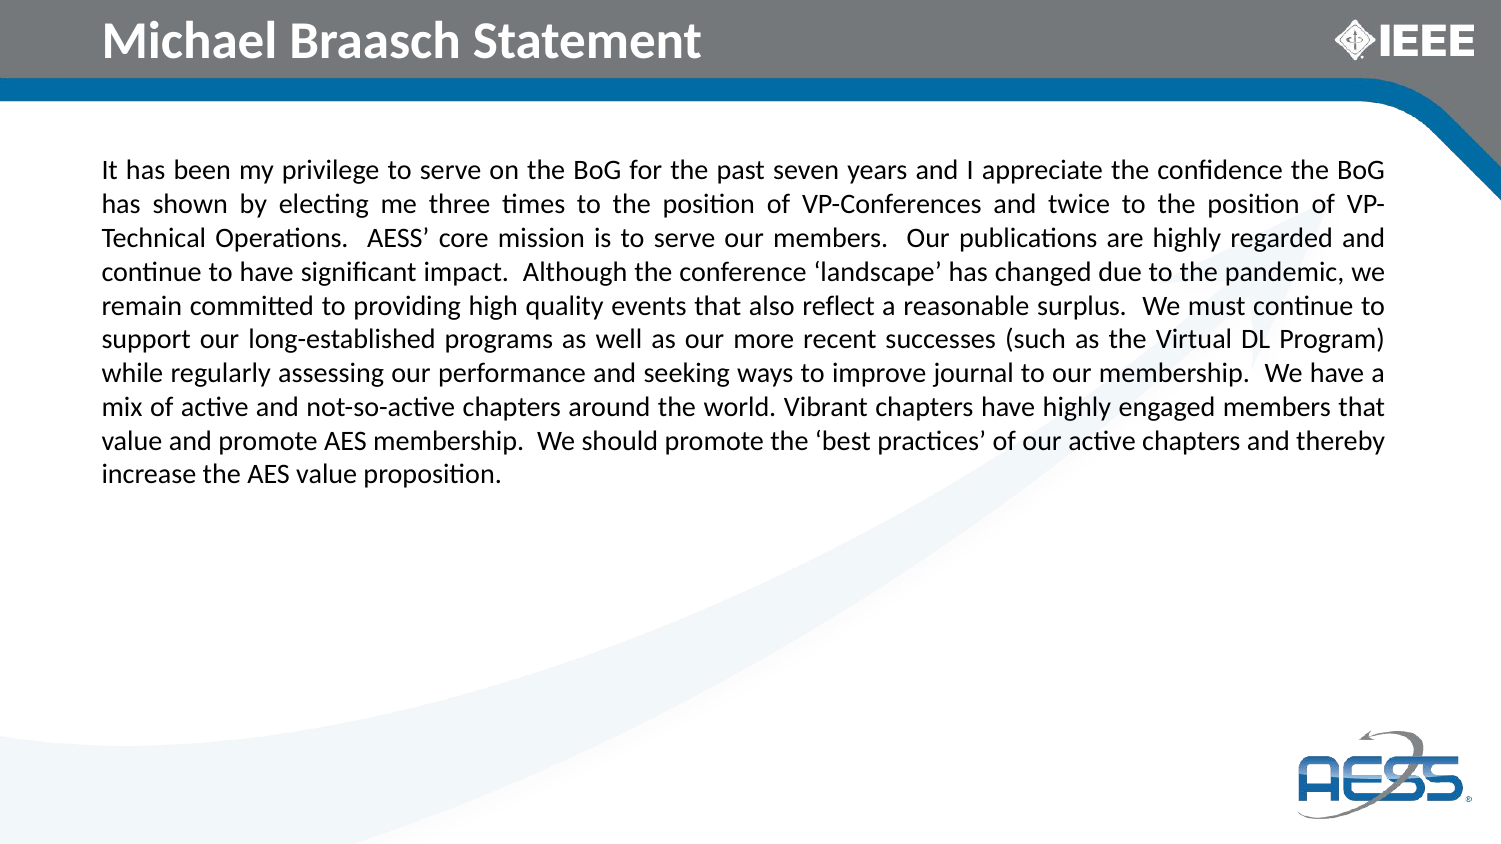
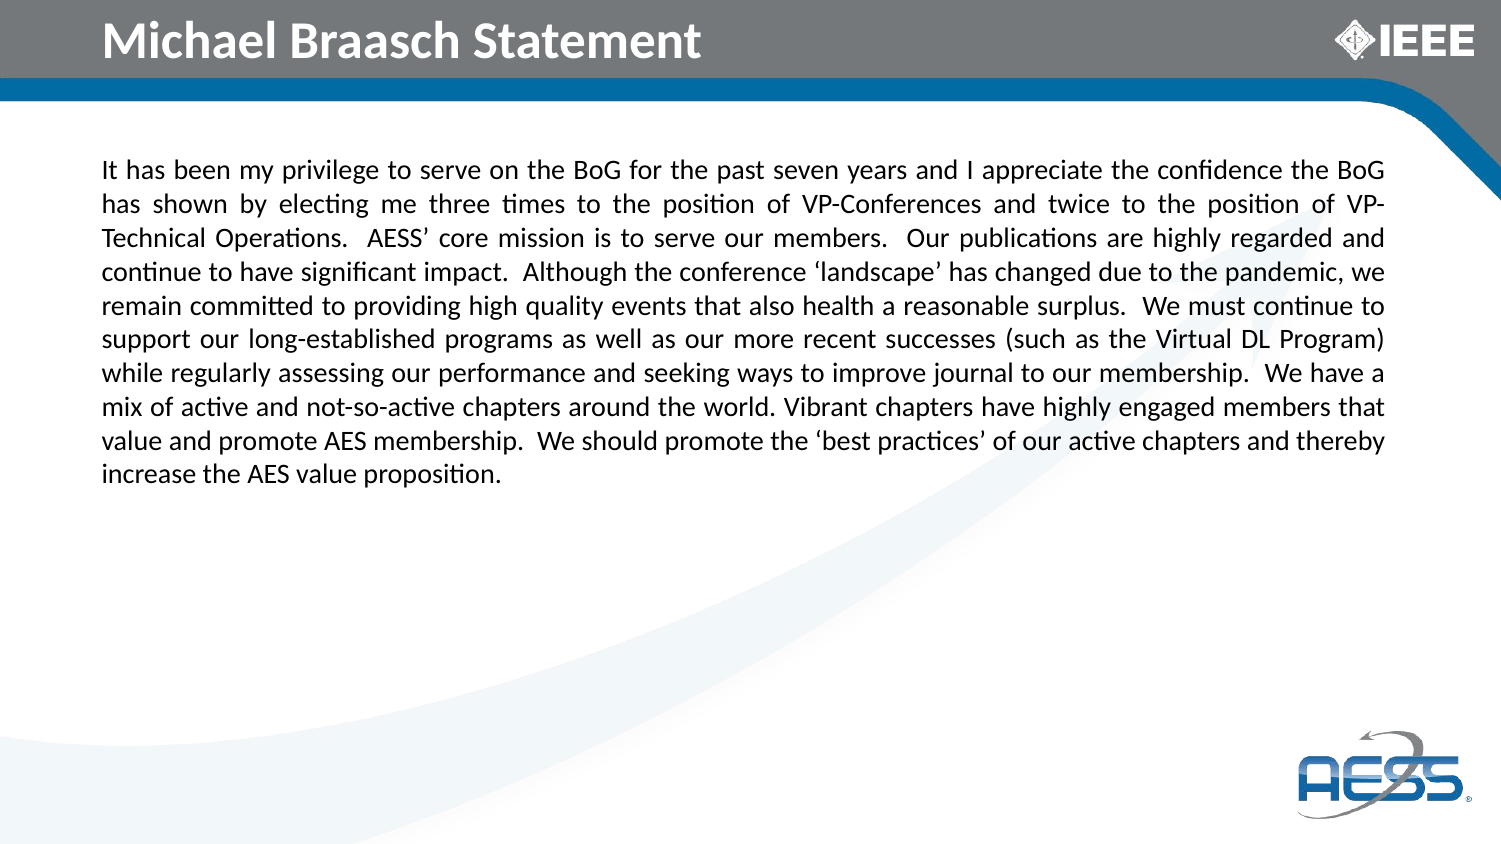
reflect: reflect -> health
